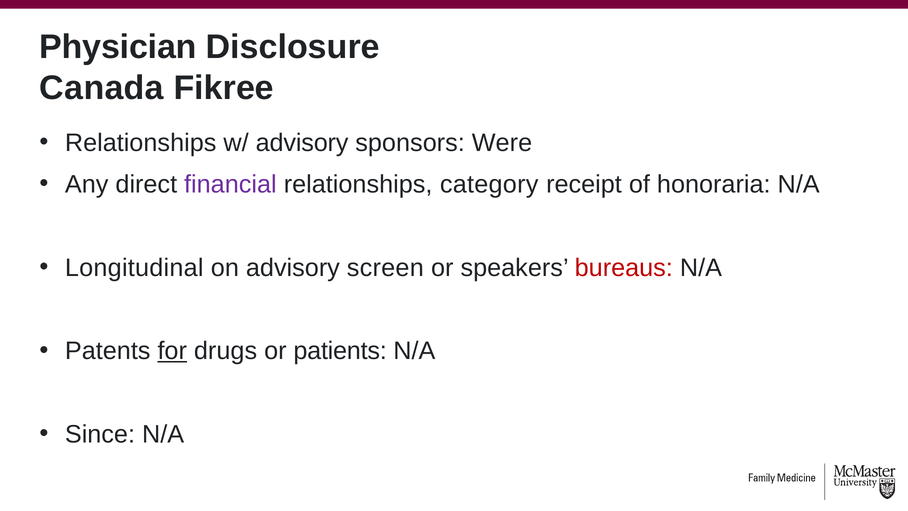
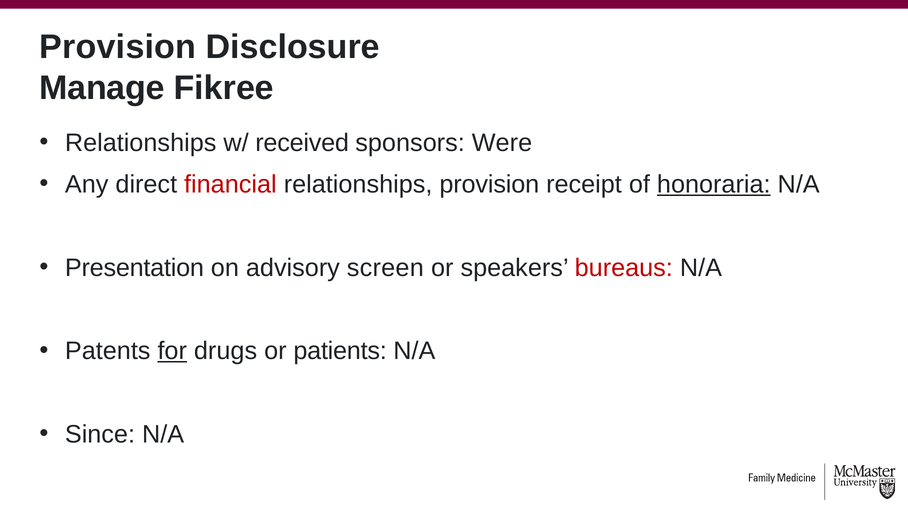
Physician at (118, 47): Physician -> Provision
Canada: Canada -> Manage
w/ advisory: advisory -> received
financial colour: purple -> red
relationships category: category -> provision
honoraria underline: none -> present
Longitudinal: Longitudinal -> Presentation
